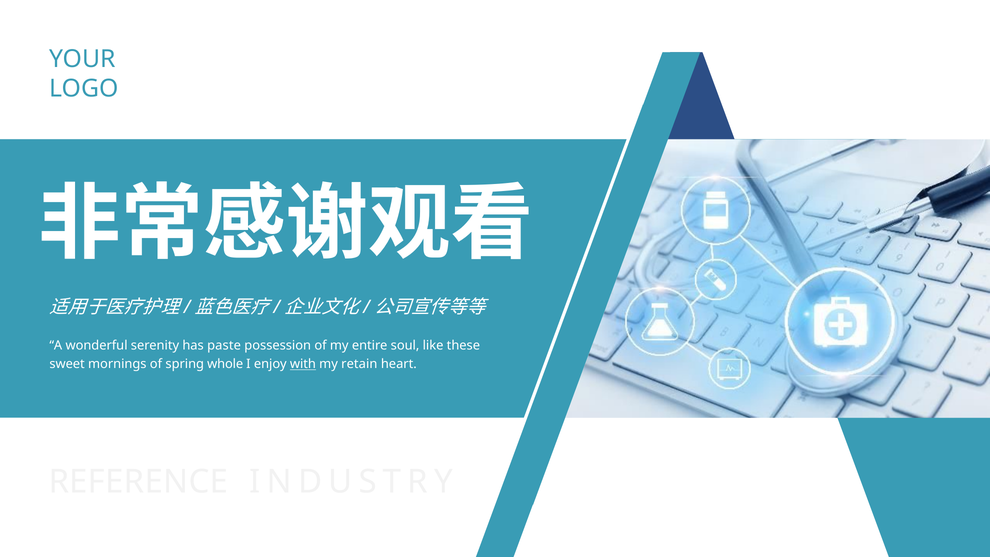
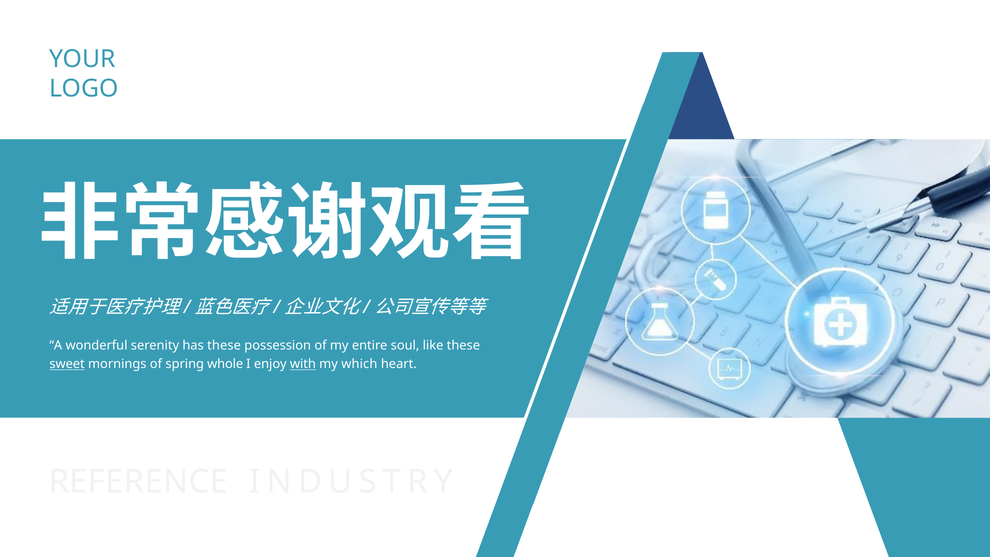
has paste: paste -> these
sweet underline: none -> present
retain: retain -> which
